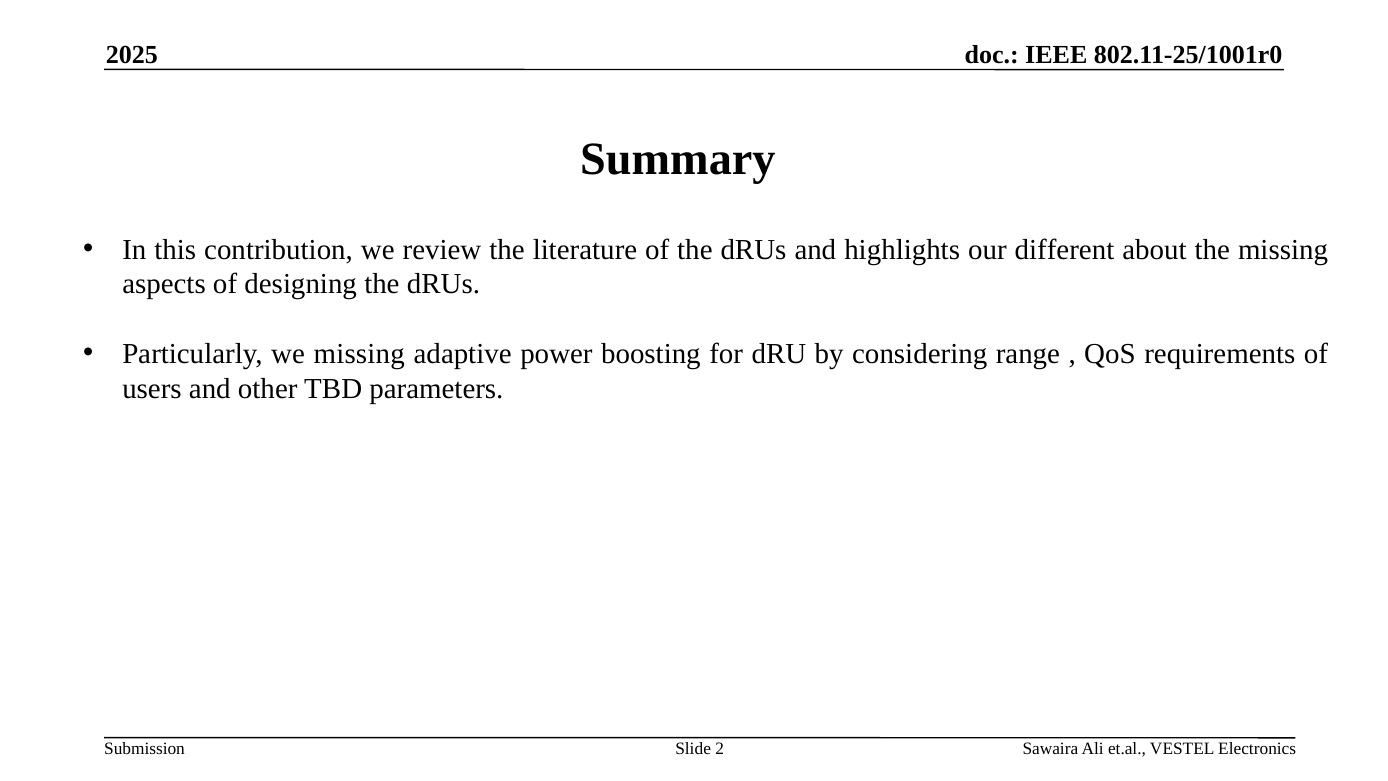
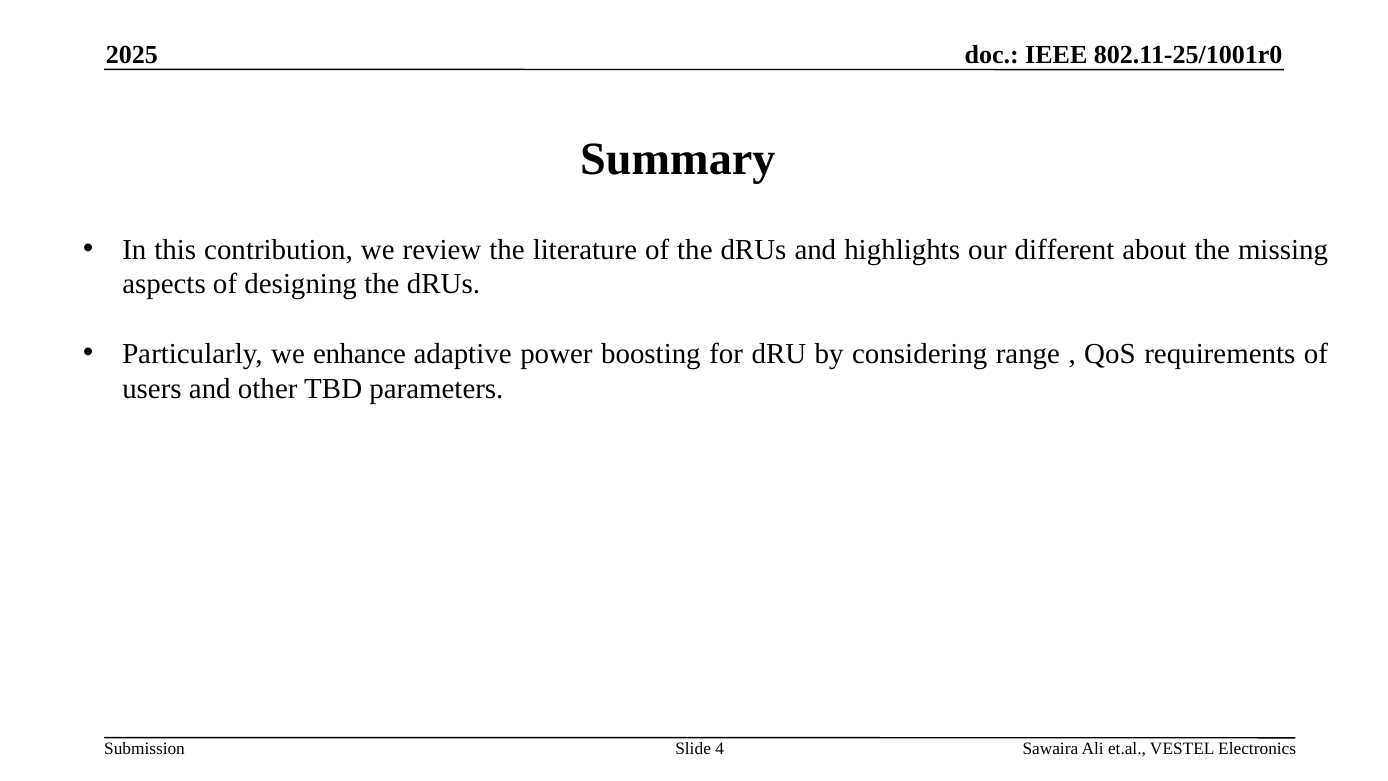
we missing: missing -> enhance
2: 2 -> 4
